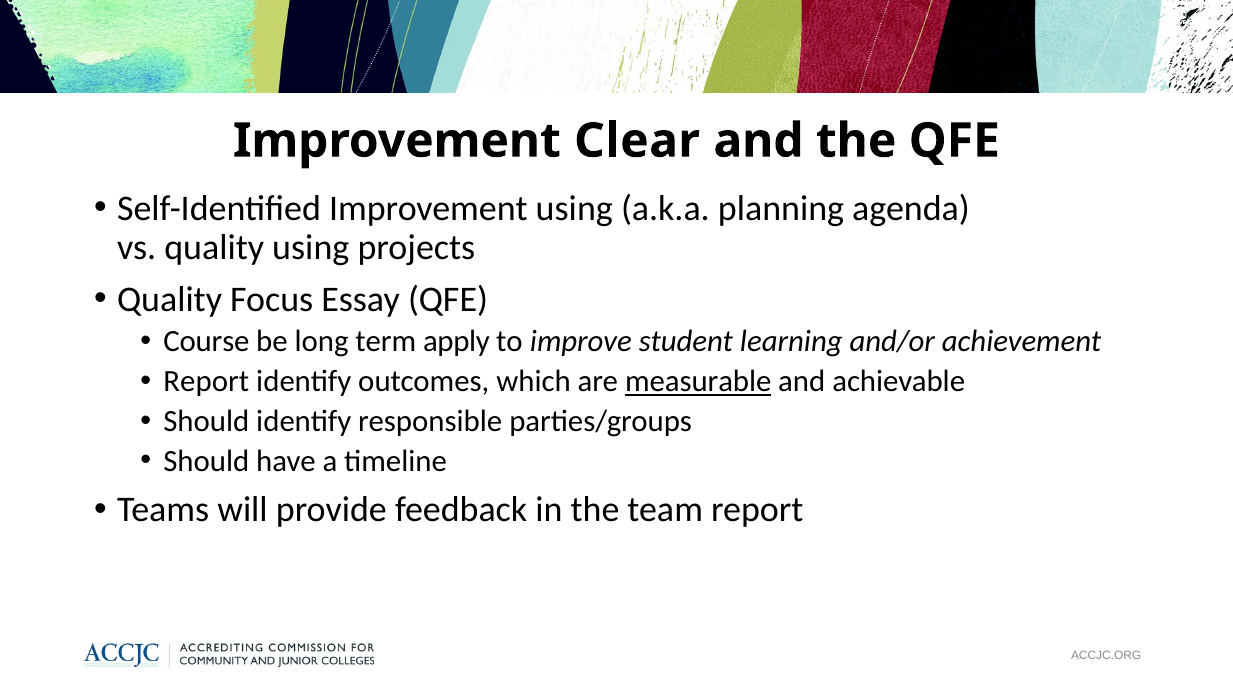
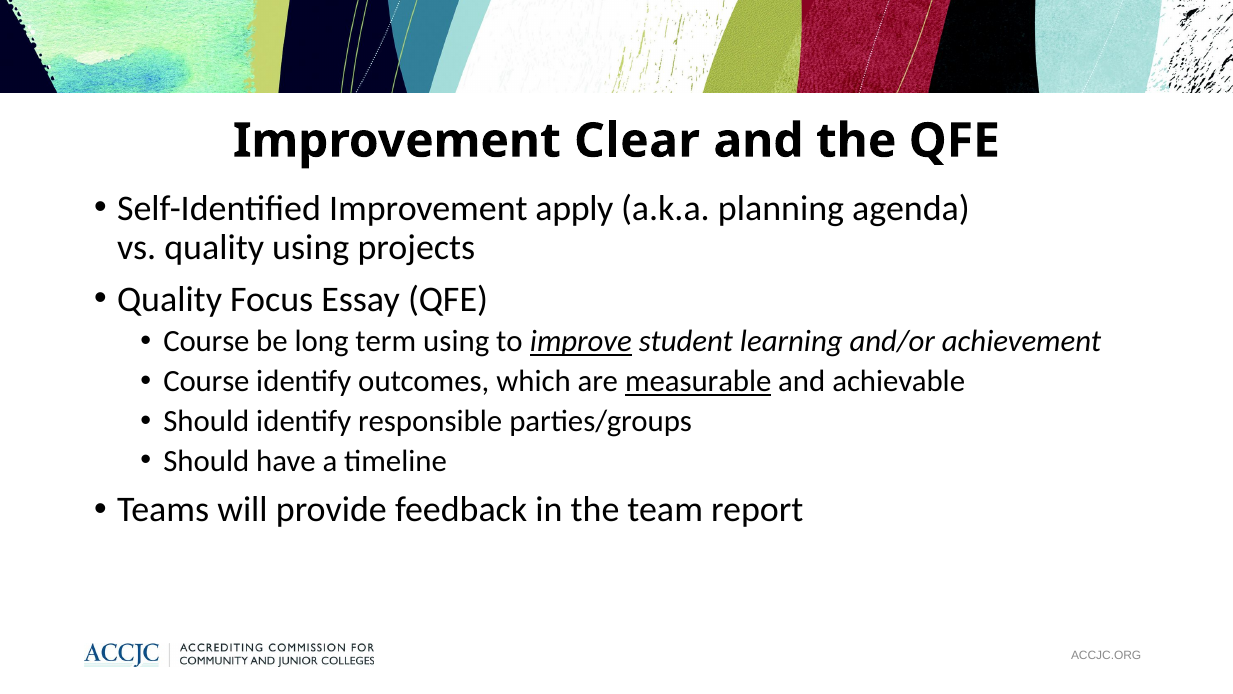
Improvement using: using -> apply
term apply: apply -> using
improve underline: none -> present
Report at (206, 381): Report -> Course
